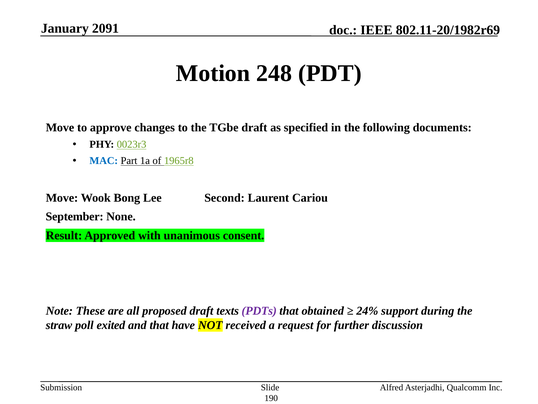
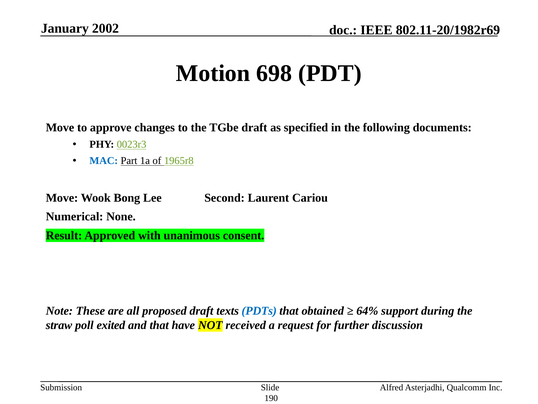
2091: 2091 -> 2002
248: 248 -> 698
September: September -> Numerical
PDTs colour: purple -> blue
24%: 24% -> 64%
